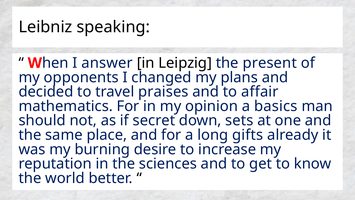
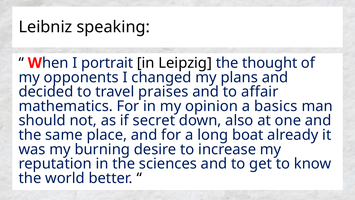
answer: answer -> portrait
present: present -> thought
sets: sets -> also
gifts: gifts -> boat
